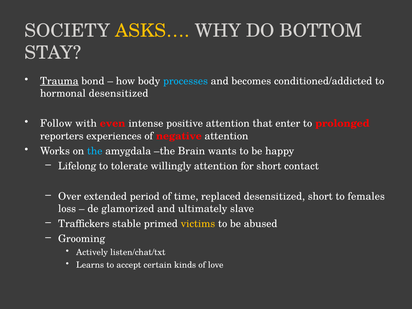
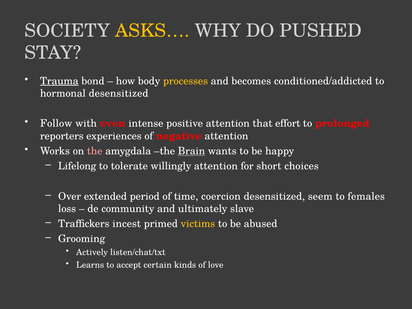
BOTTOM: BOTTOM -> PUSHED
processes colour: light blue -> yellow
enter: enter -> effort
the at (95, 151) colour: light blue -> pink
Brain underline: none -> present
contact: contact -> choices
replaced: replaced -> coercion
desensitized short: short -> seem
glamorized: glamorized -> community
stable: stable -> incest
